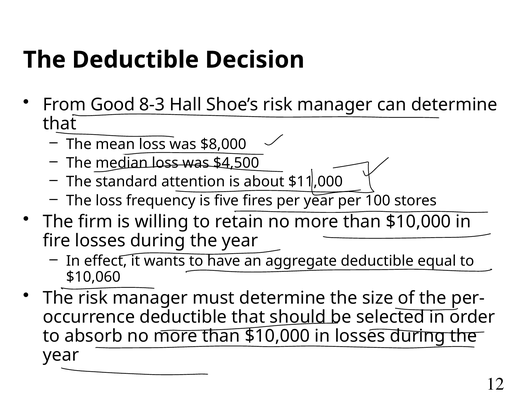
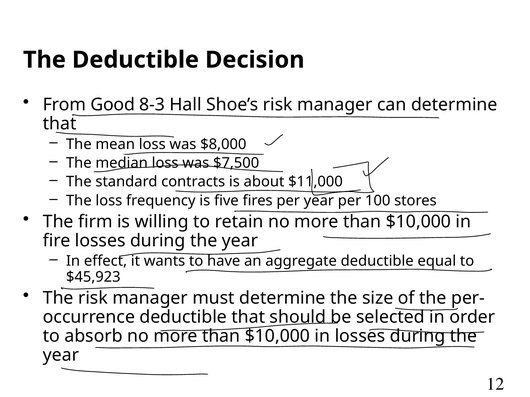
$4,500: $4,500 -> $7,500
attention: attention -> contracts
$10,060: $10,060 -> $45,923
